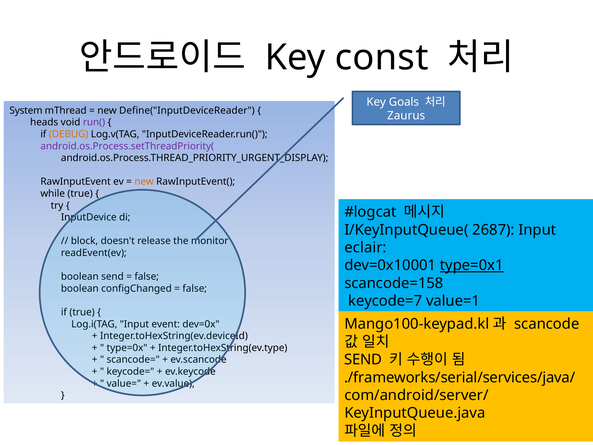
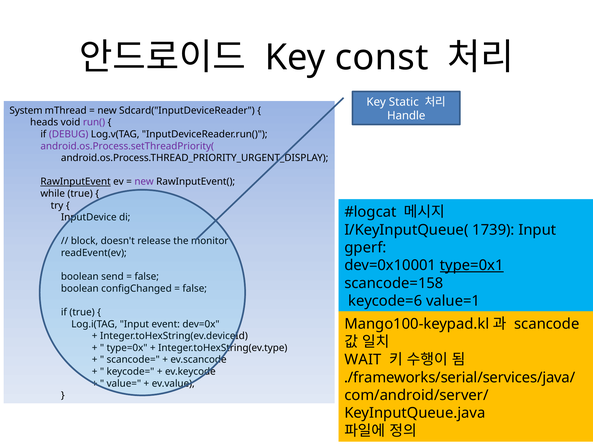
Goals: Goals -> Static
Define("InputDeviceReader: Define("InputDeviceReader -> Sdcard("InputDeviceReader
Zaurus: Zaurus -> Handle
DEBUG colour: orange -> purple
RawInputEvent underline: none -> present
new at (144, 182) colour: orange -> purple
2687: 2687 -> 1739
eclair: eclair -> gperf
keycode=7: keycode=7 -> keycode=6
SEND at (363, 359): SEND -> WAIT
